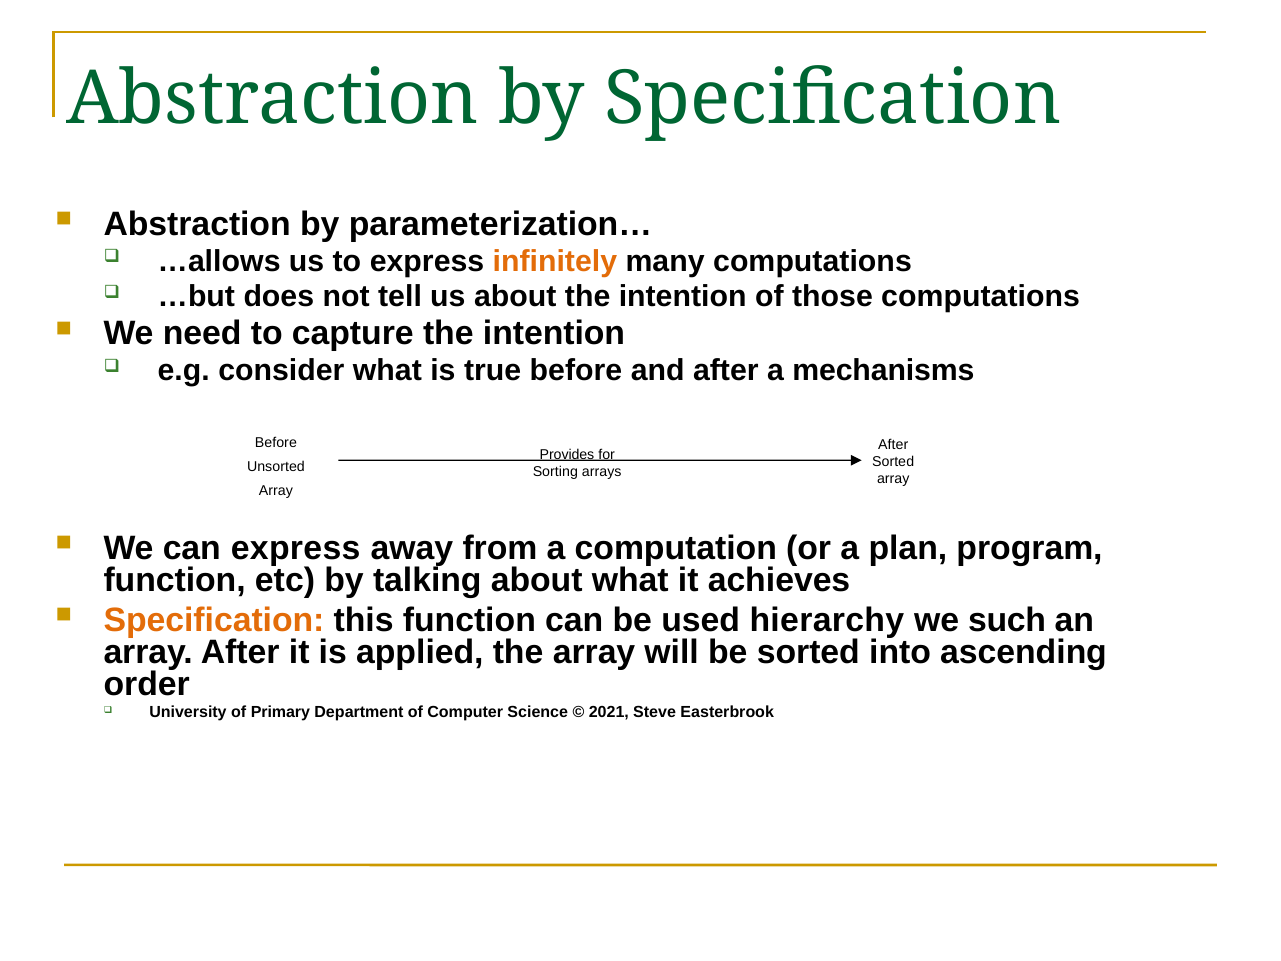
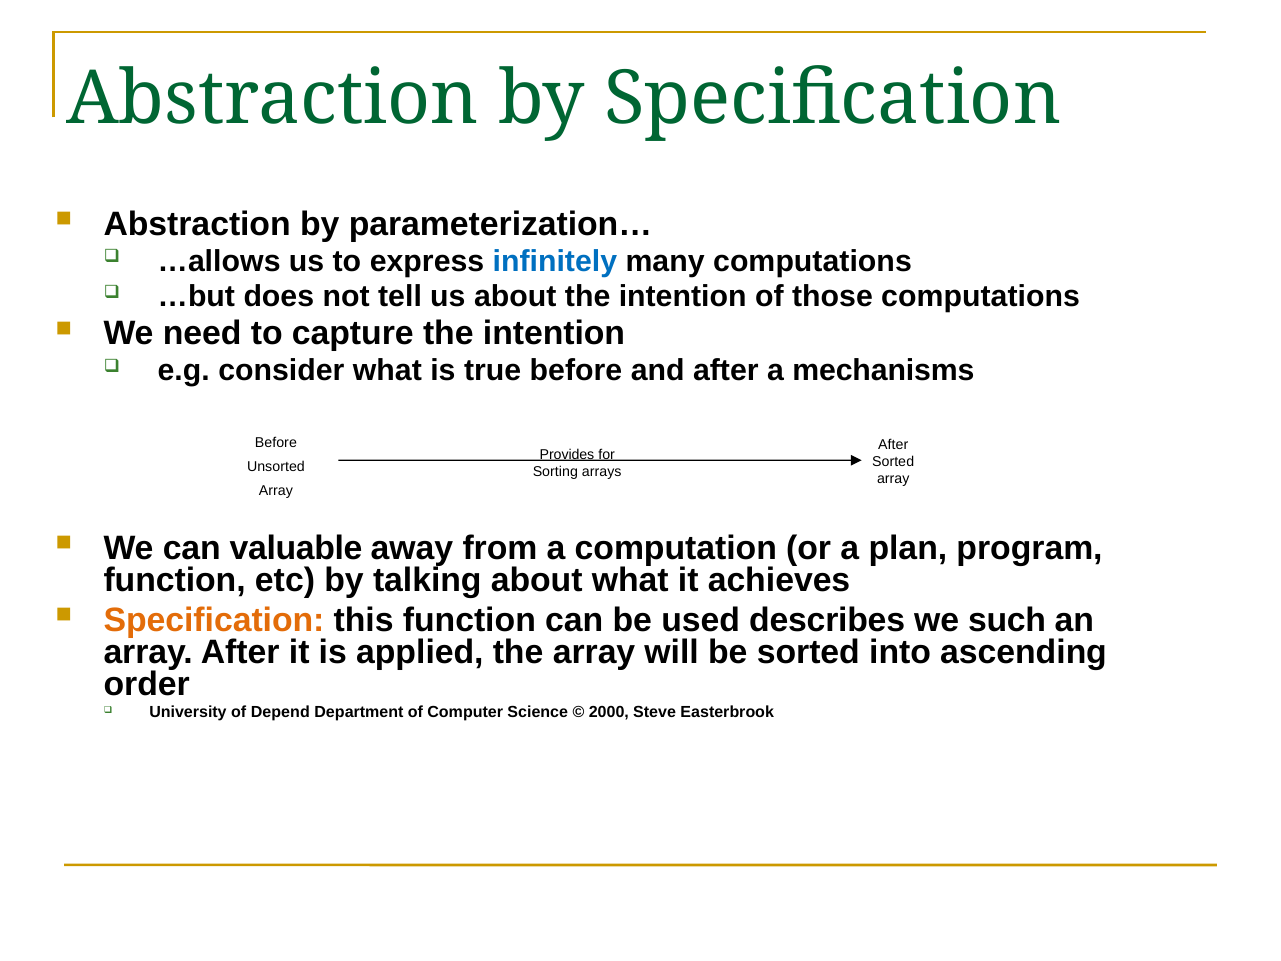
infinitely colour: orange -> blue
can express: express -> valuable
hierarchy: hierarchy -> describes
Primary: Primary -> Depend
2021: 2021 -> 2000
